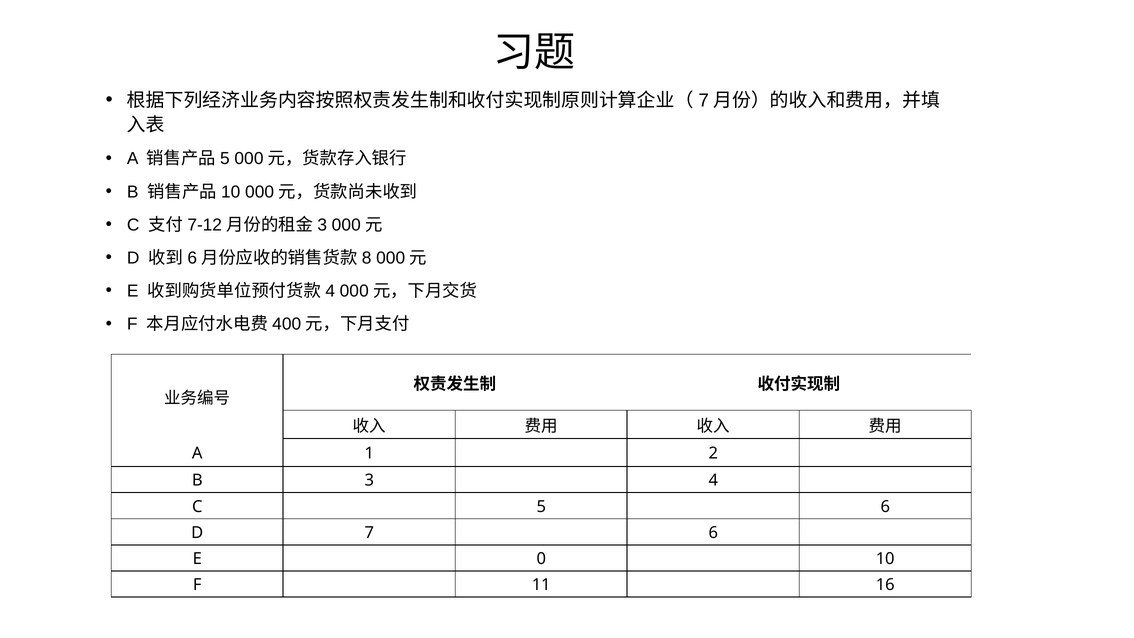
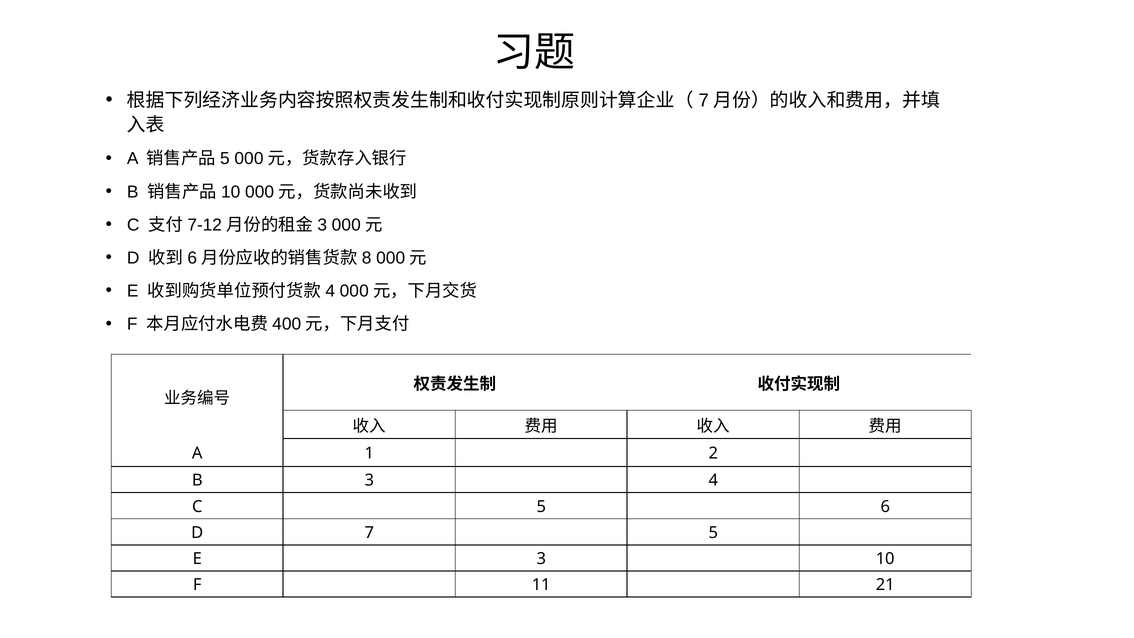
7 6: 6 -> 5
E 0: 0 -> 3
16: 16 -> 21
